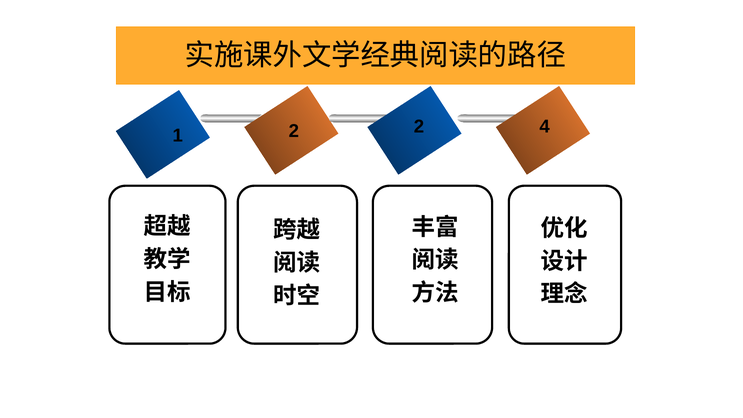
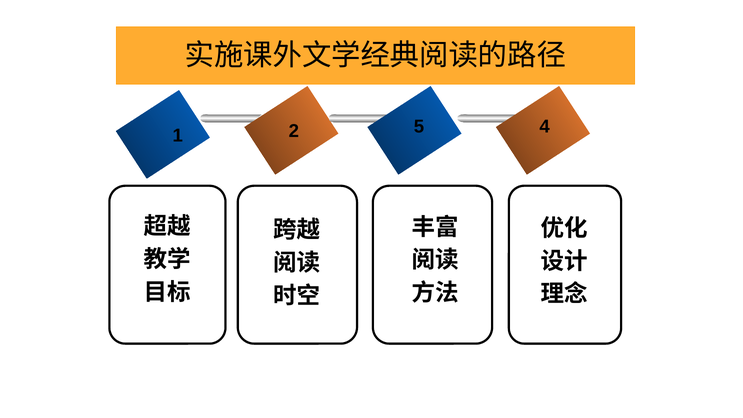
1 2: 2 -> 5
